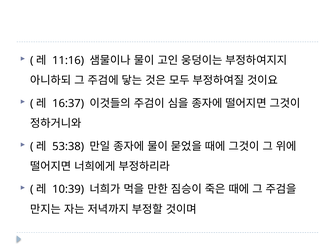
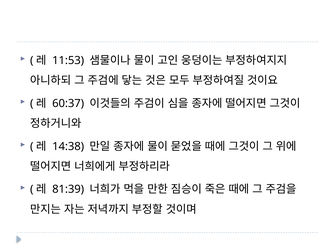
11:16: 11:16 -> 11:53
16:37: 16:37 -> 60:37
53:38: 53:38 -> 14:38
10:39: 10:39 -> 81:39
